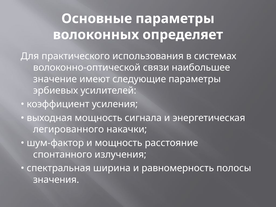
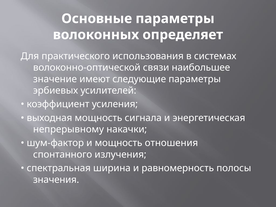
легированного: легированного -> непрерывному
расстояние: расстояние -> отношения
